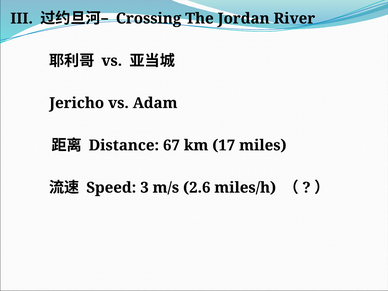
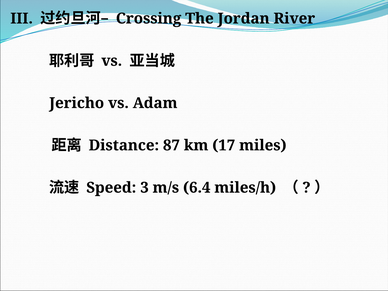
67: 67 -> 87
2.6: 2.6 -> 6.4
